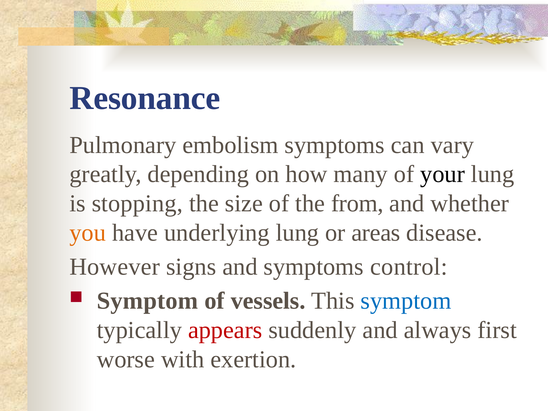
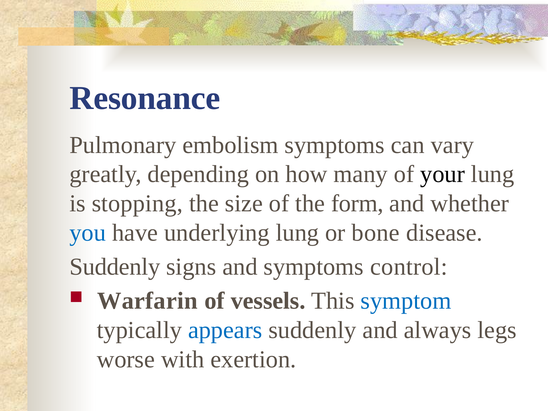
from: from -> form
you colour: orange -> blue
areas: areas -> bone
However at (115, 267): However -> Suddenly
Symptom at (147, 301): Symptom -> Warfarin
appears colour: red -> blue
first: first -> legs
